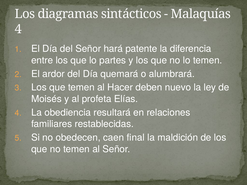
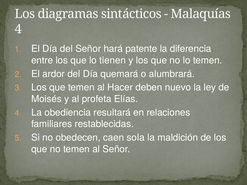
partes: partes -> tienen
final: final -> sola
